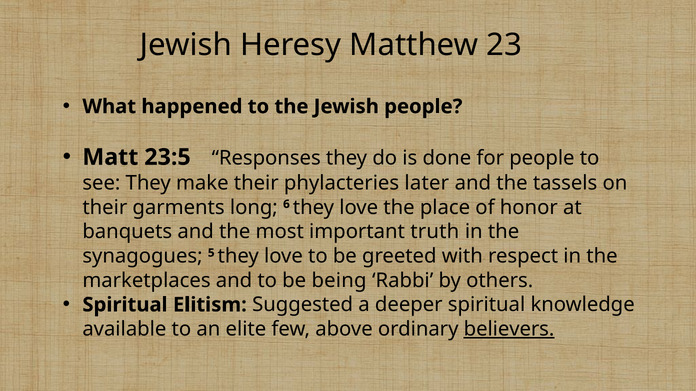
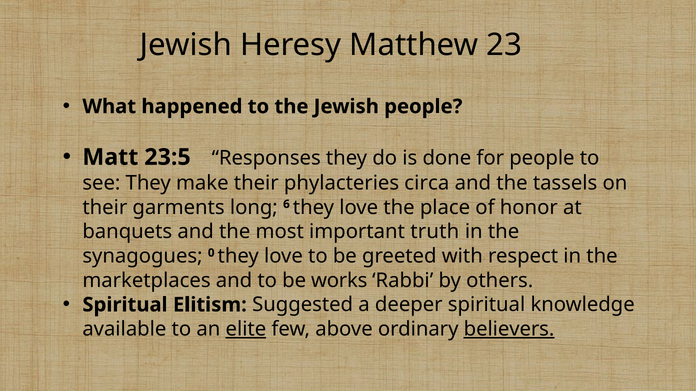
later: later -> circa
5: 5 -> 0
being: being -> works
elite underline: none -> present
